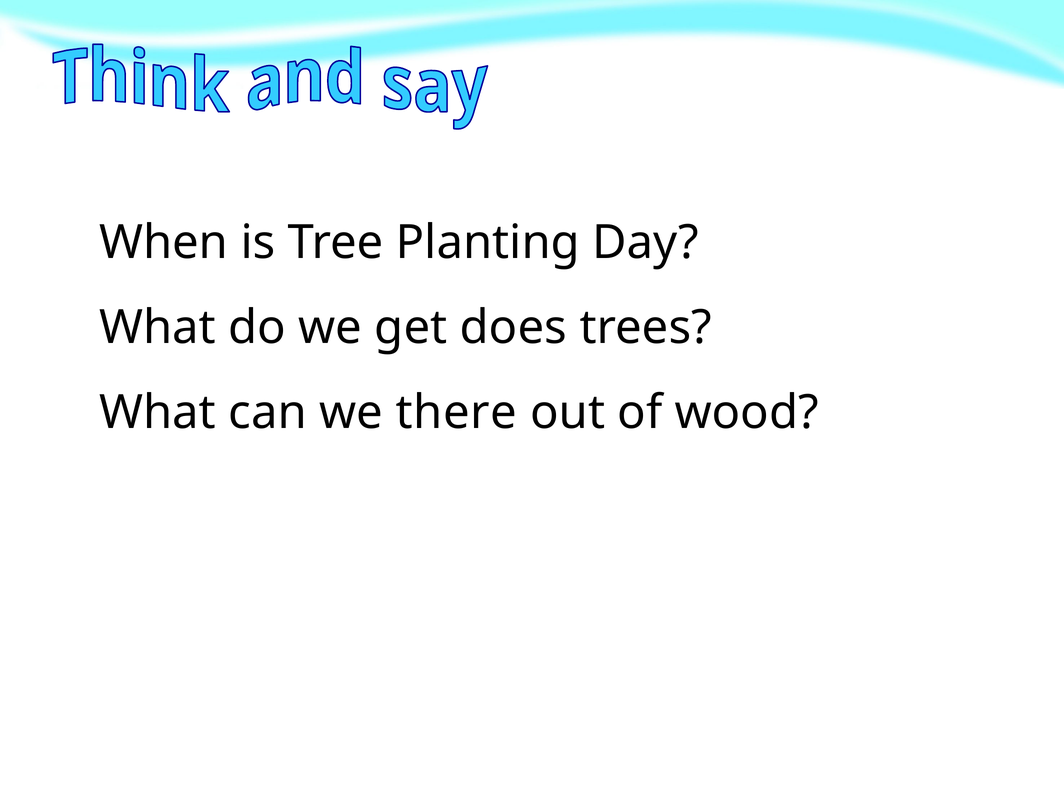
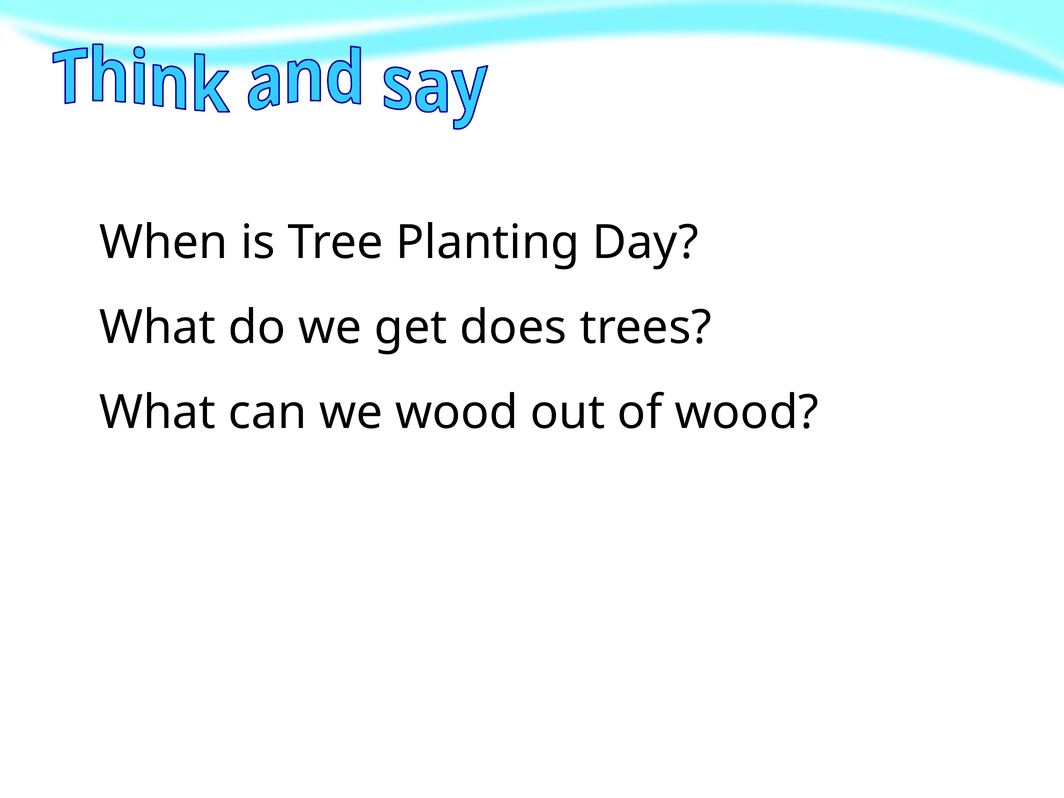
we there: there -> wood
